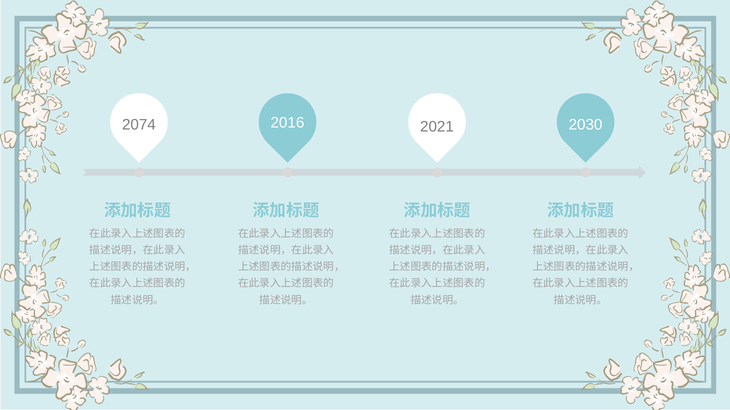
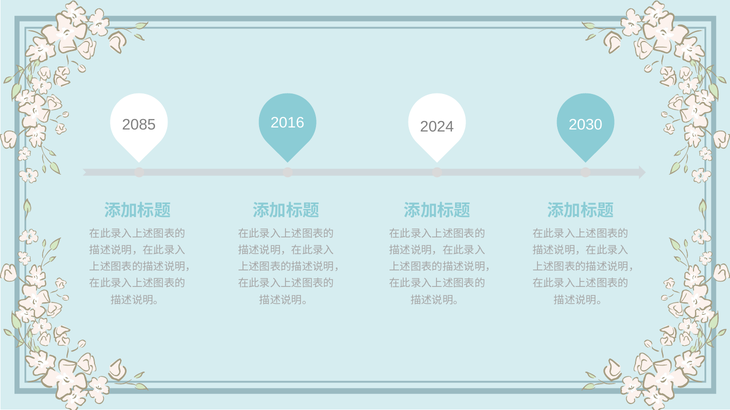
2074: 2074 -> 2085
2021: 2021 -> 2024
